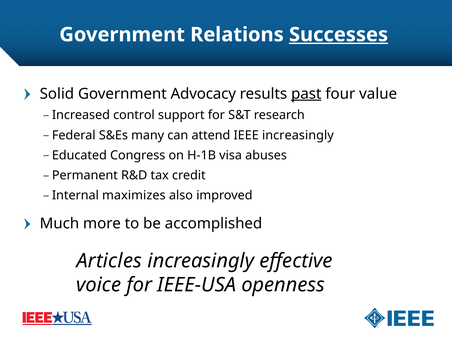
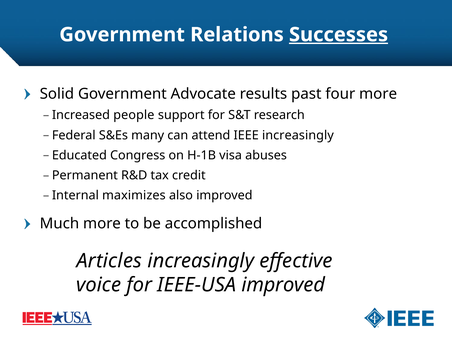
Advocacy: Advocacy -> Advocate
past underline: present -> none
four value: value -> more
control: control -> people
IEEE-USA openness: openness -> improved
